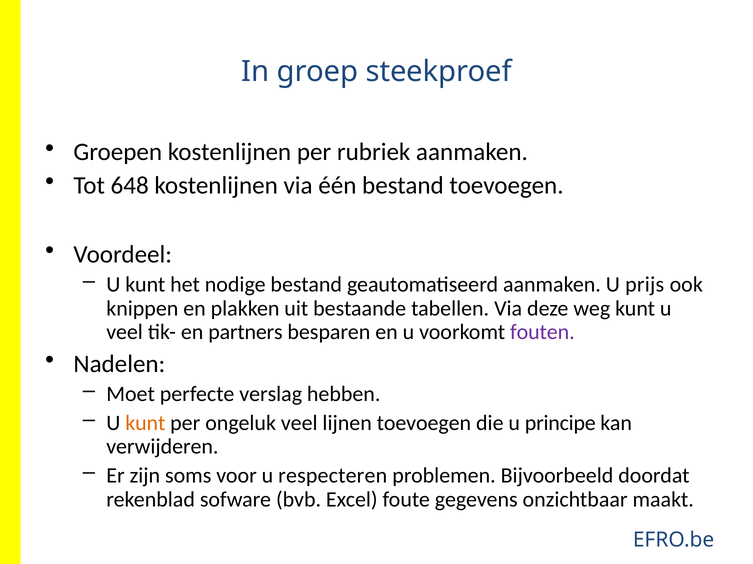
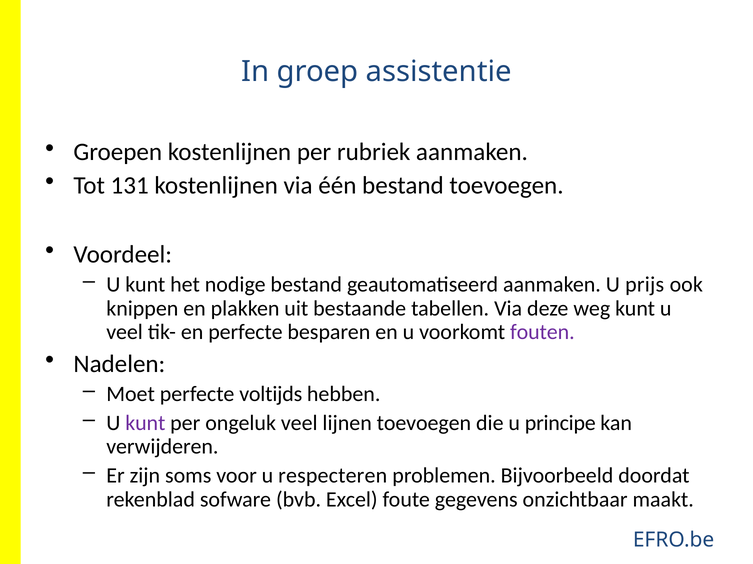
steekproef: steekproef -> assistentie
648: 648 -> 131
en partners: partners -> perfecte
verslag: verslag -> voltijds
kunt at (145, 424) colour: orange -> purple
